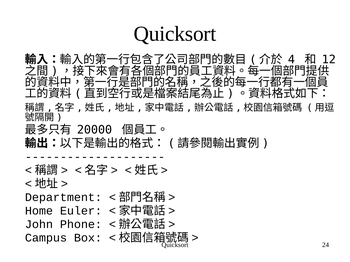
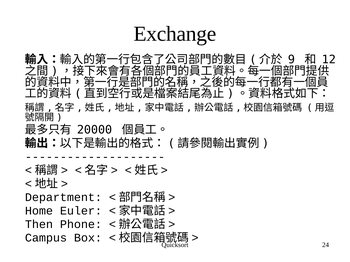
Quicksort at (175, 34): Quicksort -> Exchange
4: 4 -> 9
John: John -> Then
